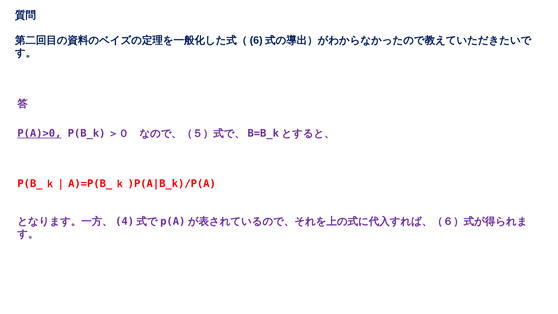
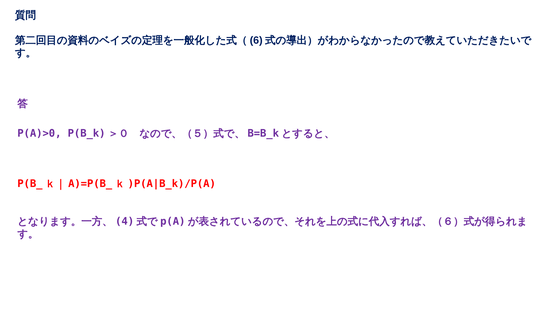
P(A)>0 underline: present -> none
